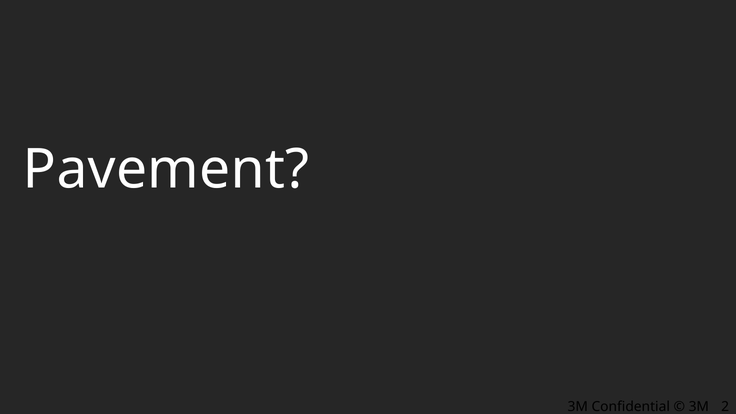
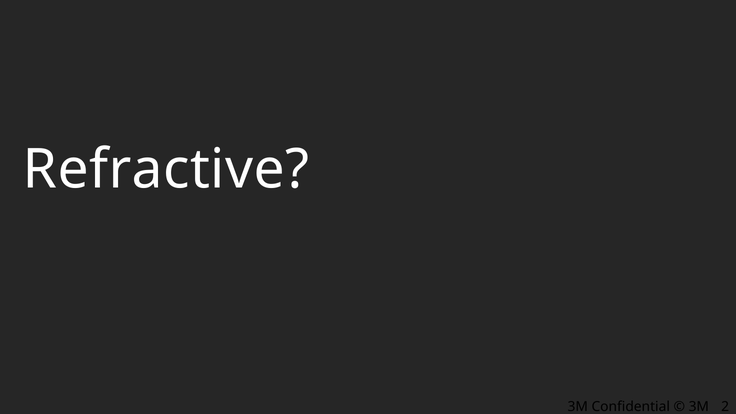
Pavement: Pavement -> Refractive
